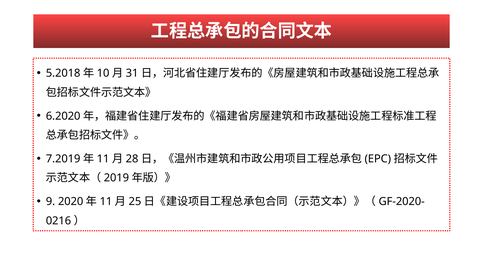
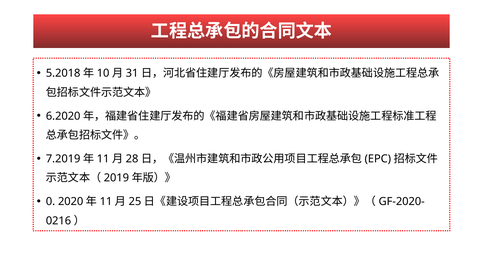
9: 9 -> 0
